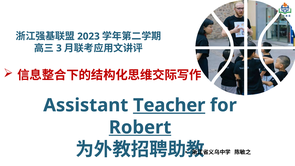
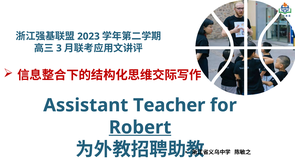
Teacher underline: present -> none
